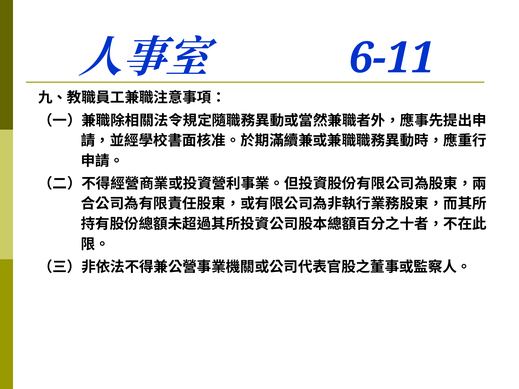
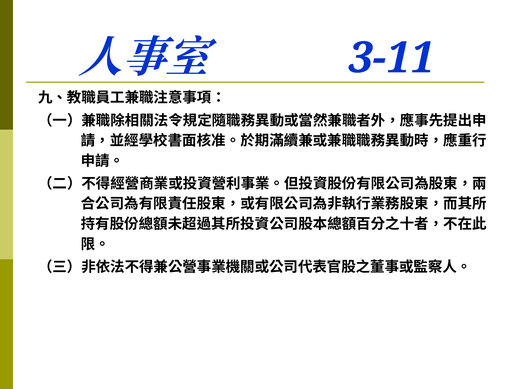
6-11: 6-11 -> 3-11
